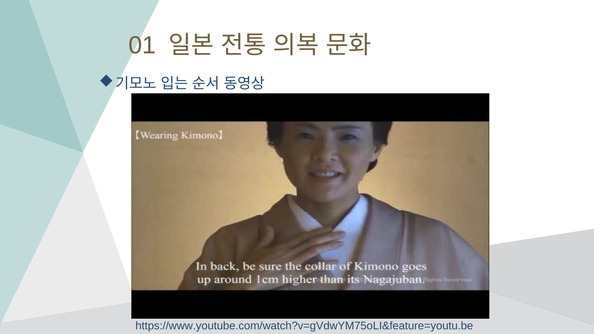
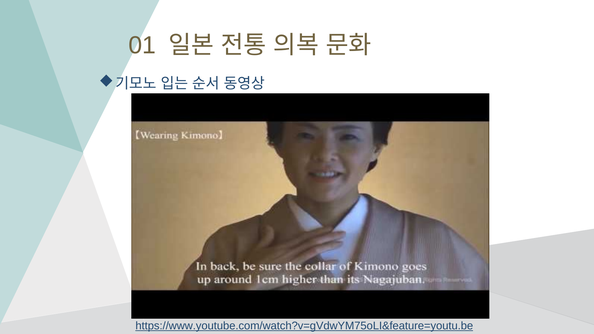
https://www.youtube.com/watch?v=gVdwYM75oLI&feature=youtu.be underline: none -> present
